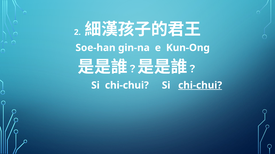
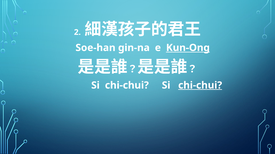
Kun-Ong underline: none -> present
